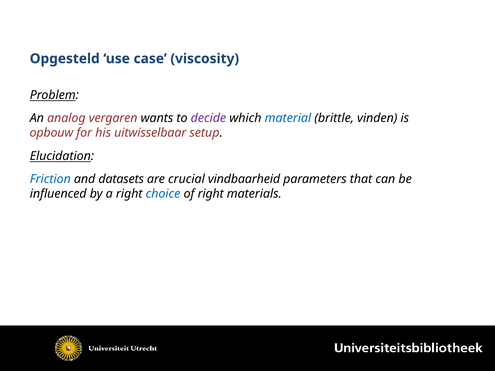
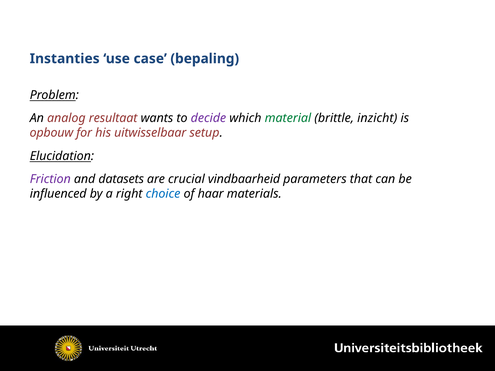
Opgesteld: Opgesteld -> Instanties
viscosity: viscosity -> bepaling
vergaren: vergaren -> resultaat
material colour: blue -> green
vinden: vinden -> inzicht
Friction colour: blue -> purple
of right: right -> haar
